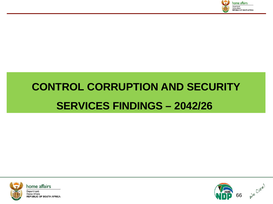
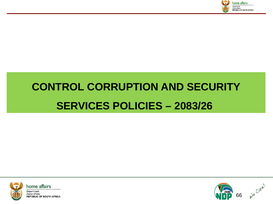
FINDINGS: FINDINGS -> POLICIES
2042/26: 2042/26 -> 2083/26
